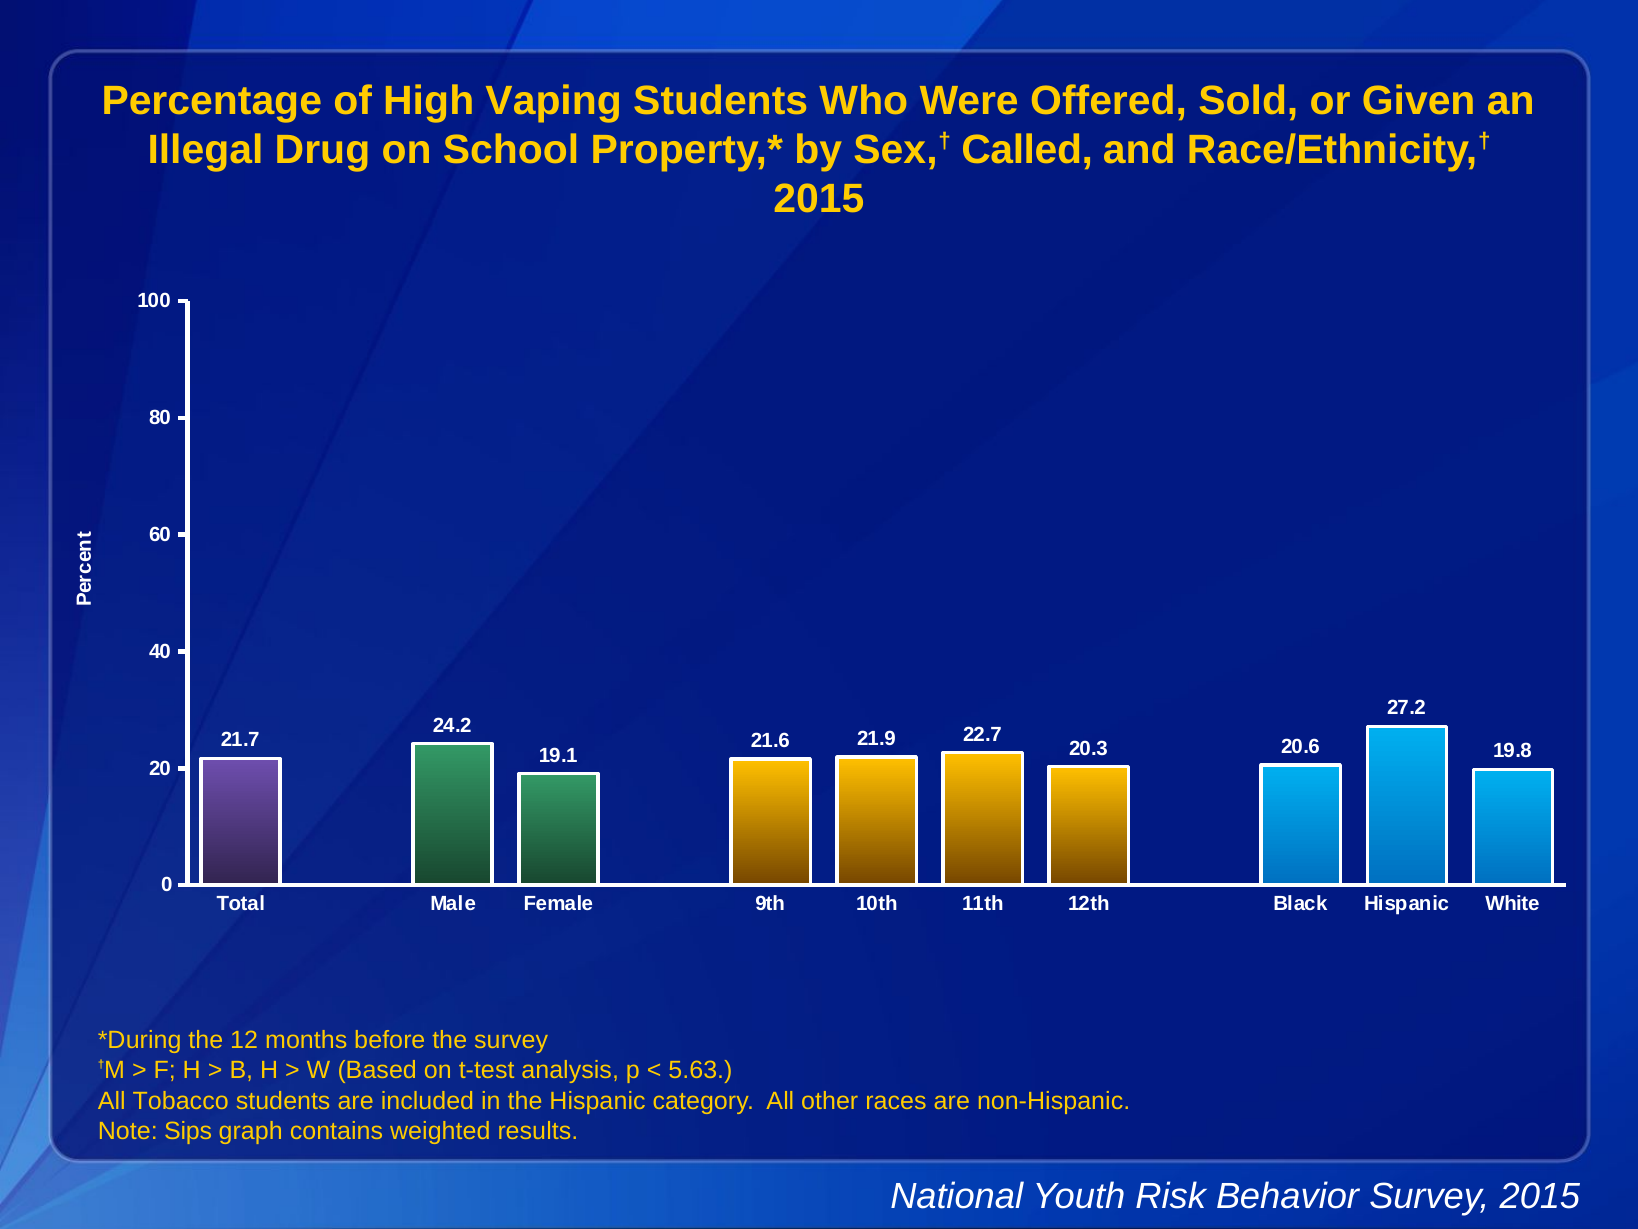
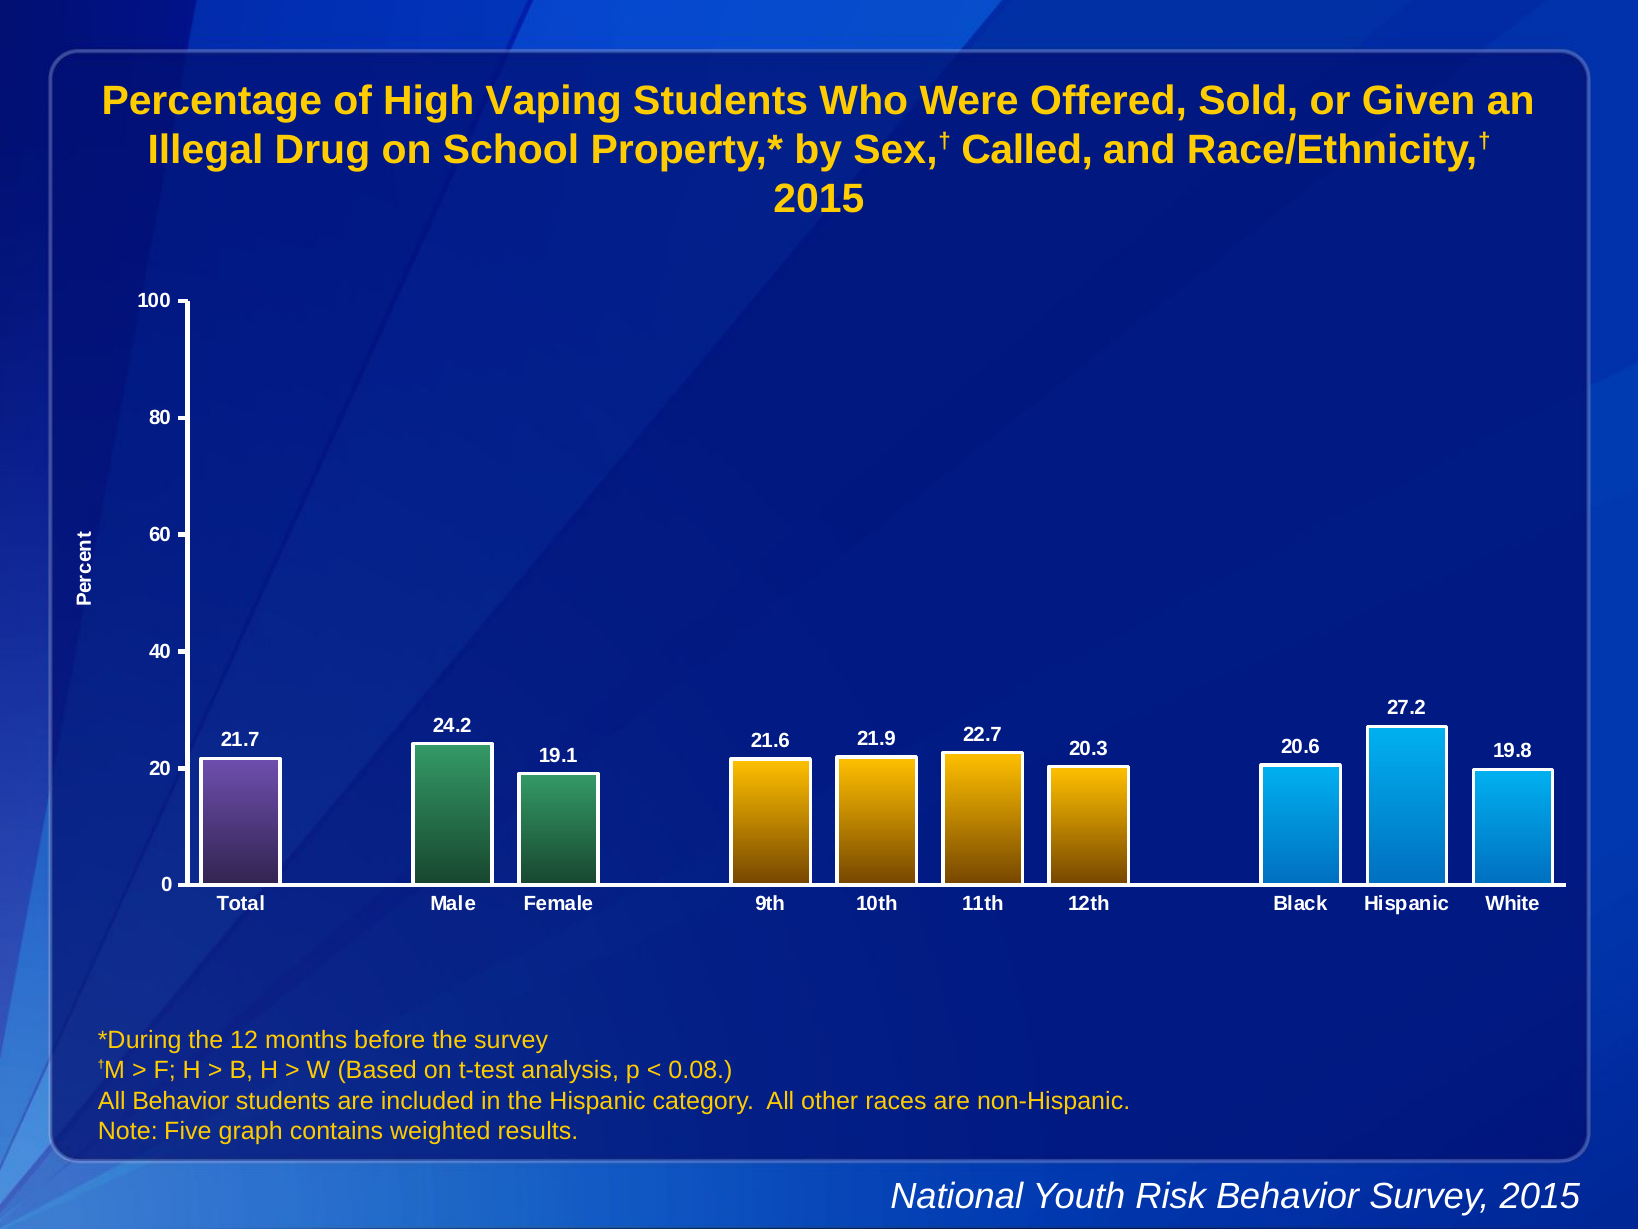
5.63: 5.63 -> 0.08
All Tobacco: Tobacco -> Behavior
Sips: Sips -> Five
